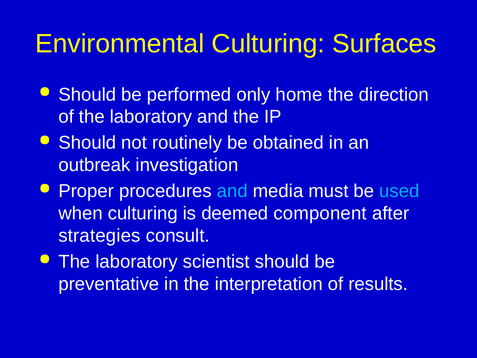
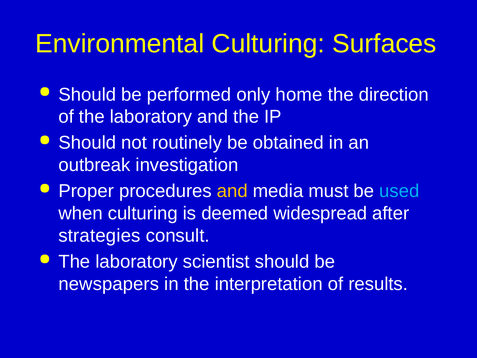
and at (232, 191) colour: light blue -> yellow
component: component -> widespread
preventative: preventative -> newspapers
